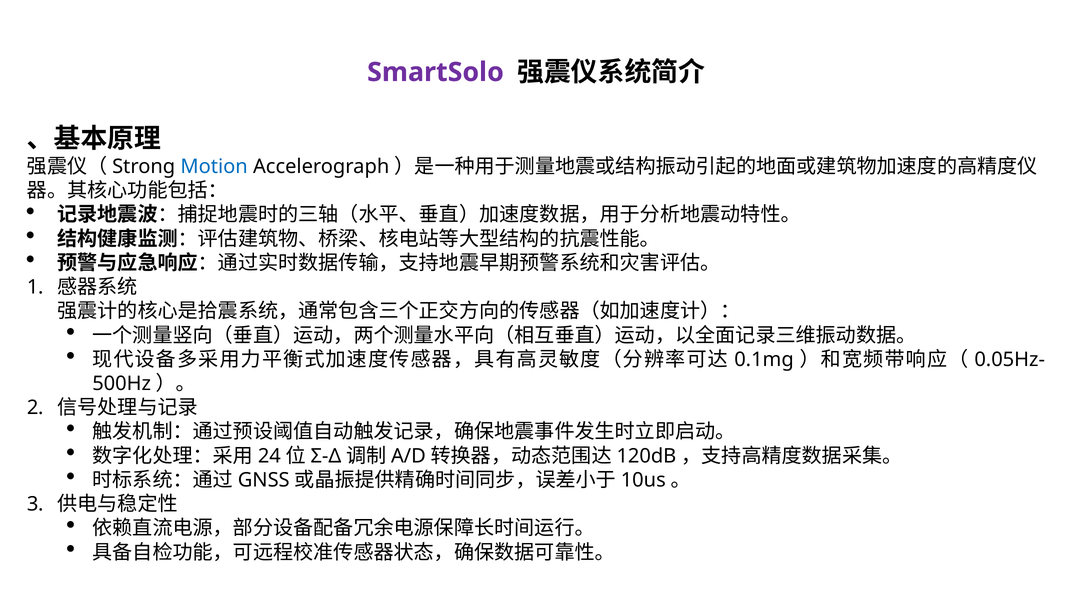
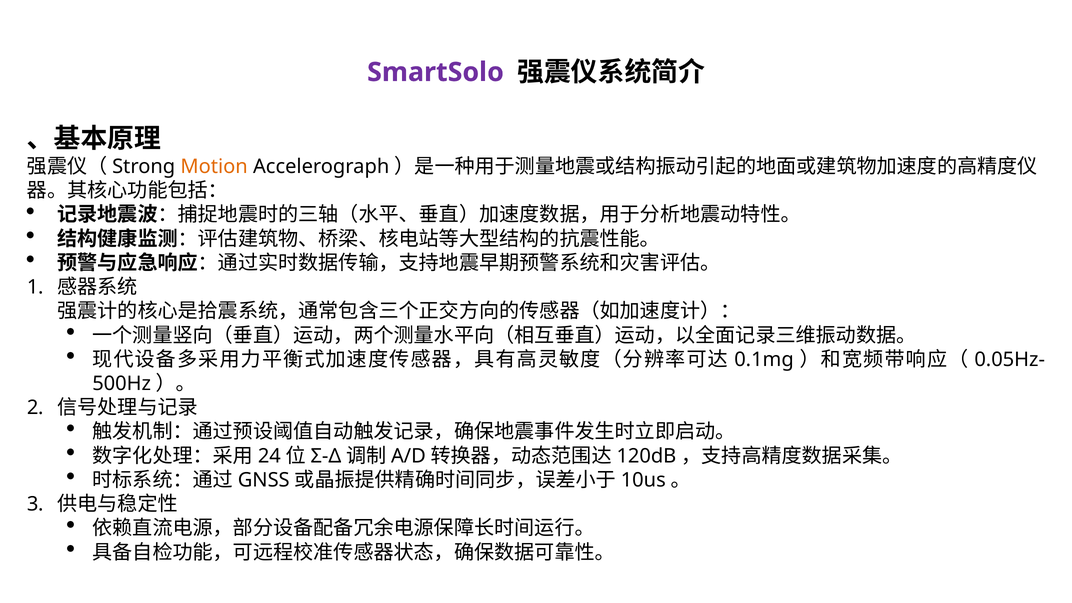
Motion colour: blue -> orange
